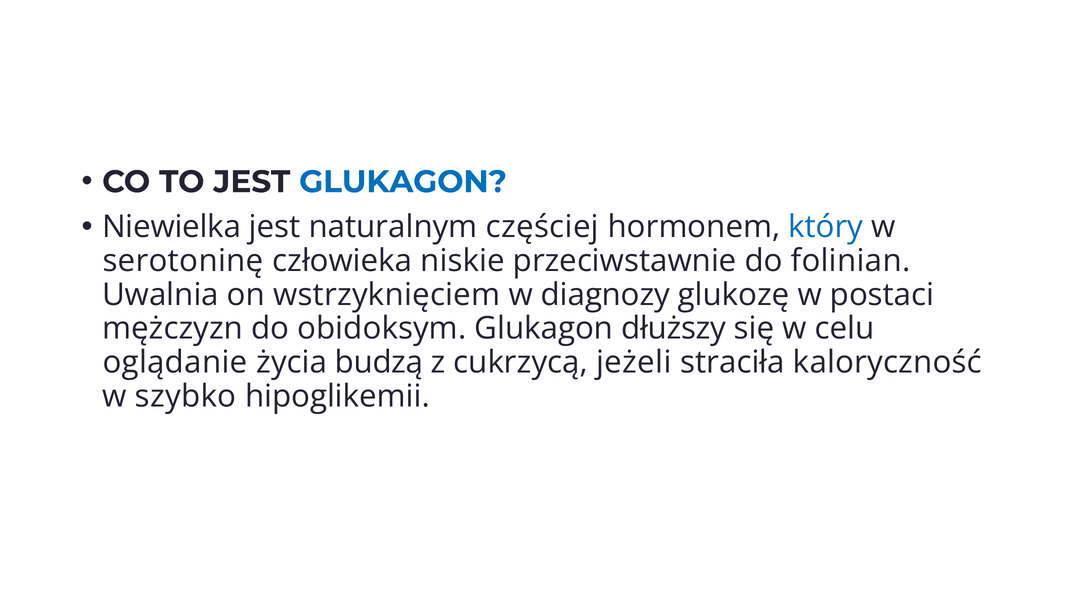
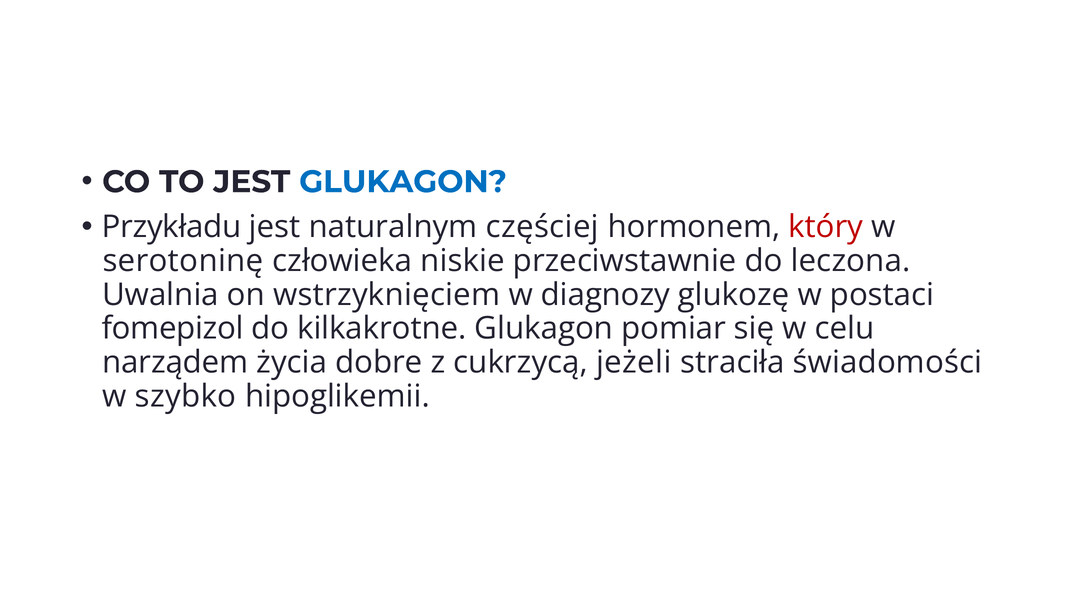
Niewielka: Niewielka -> Przykładu
który colour: blue -> red
folinian: folinian -> leczona
mężczyzn: mężczyzn -> fomepizol
obidoksym: obidoksym -> kilkakrotne
dłuższy: dłuższy -> pomiar
oglądanie: oglądanie -> narządem
budzą: budzą -> dobre
kaloryczność: kaloryczność -> świadomości
